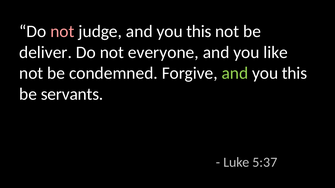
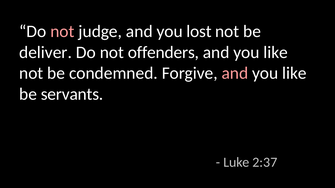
judge and you this: this -> lost
everyone: everyone -> offenders
and at (235, 73) colour: light green -> pink
this at (294, 73): this -> like
5:37: 5:37 -> 2:37
